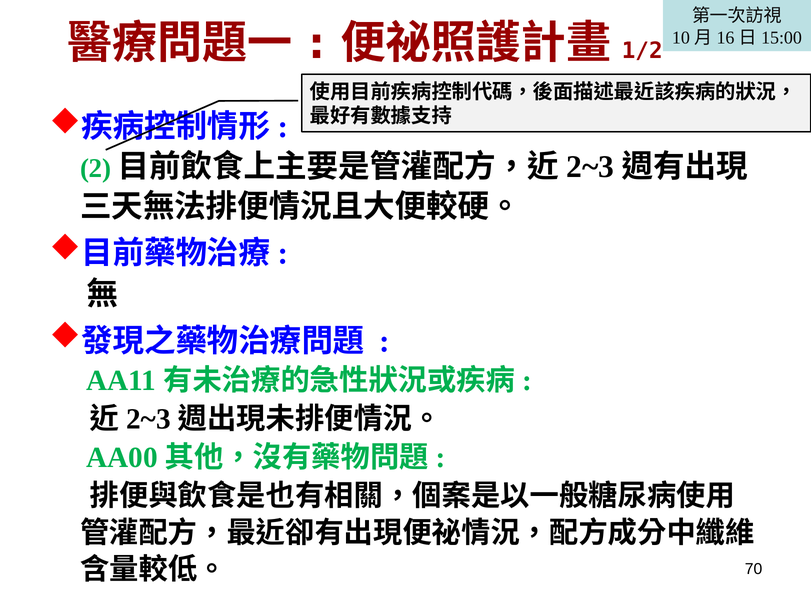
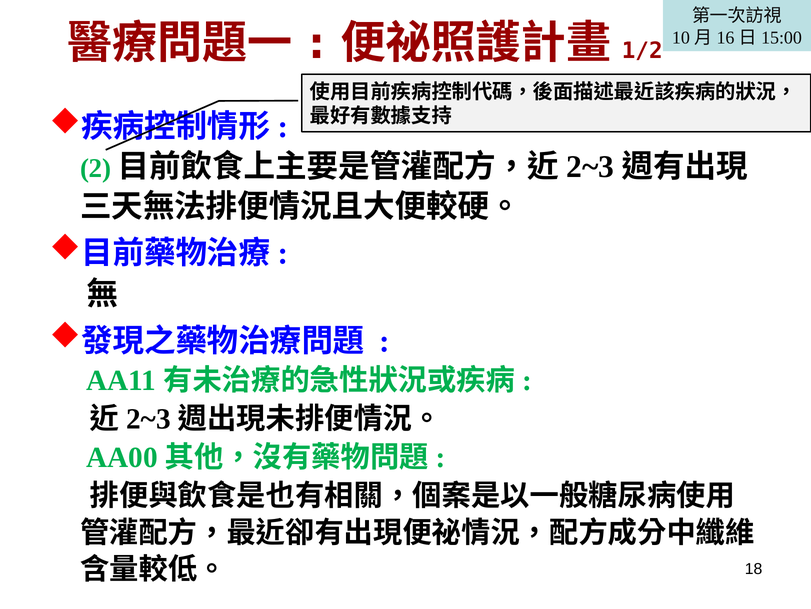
70: 70 -> 18
